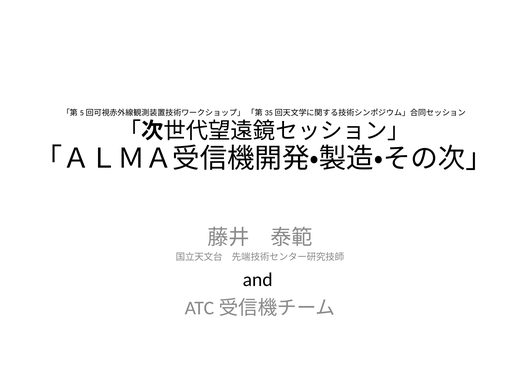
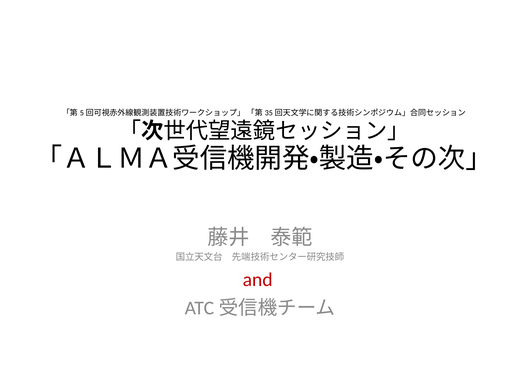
and colour: black -> red
